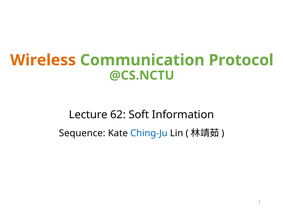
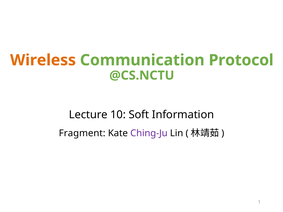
62: 62 -> 10
Sequence: Sequence -> Fragment
Ching-Ju colour: blue -> purple
